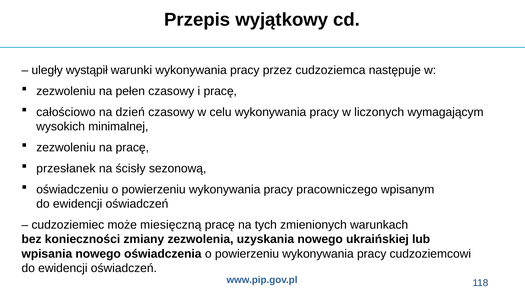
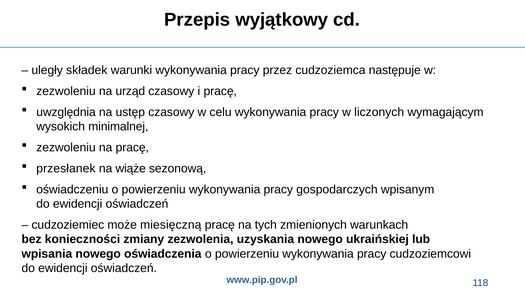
wystąpił: wystąpił -> składek
pełen: pełen -> urząd
całościowo: całościowo -> uwzględnia
dzień: dzień -> ustęp
ścisły: ścisły -> wiąże
pracowniczego: pracowniczego -> gospodarczych
